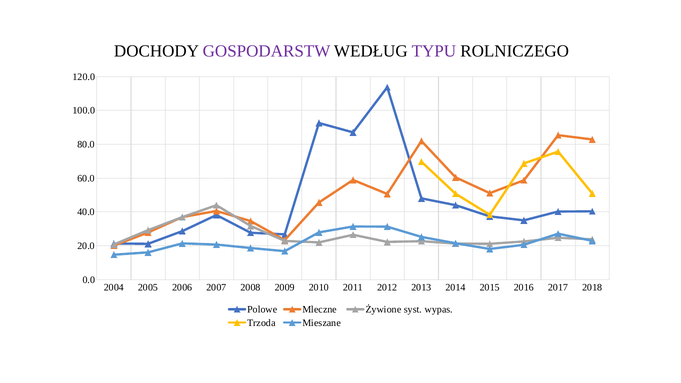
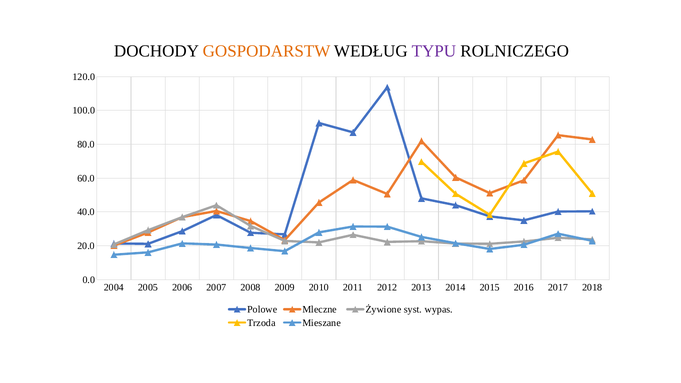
GOSPODARSTW colour: purple -> orange
